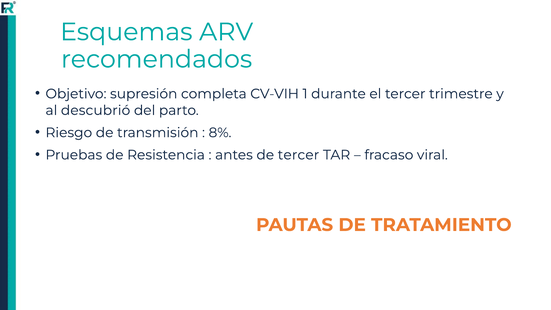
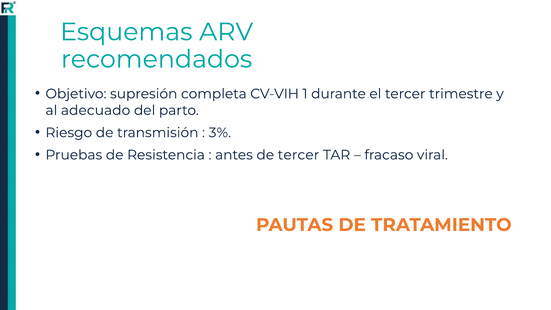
descubrió: descubrió -> adecuado
8%: 8% -> 3%
